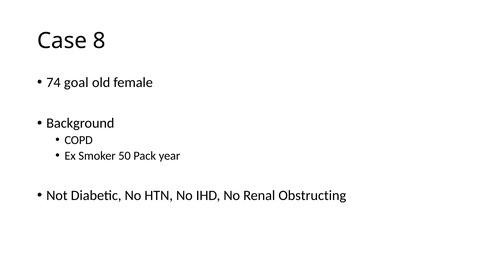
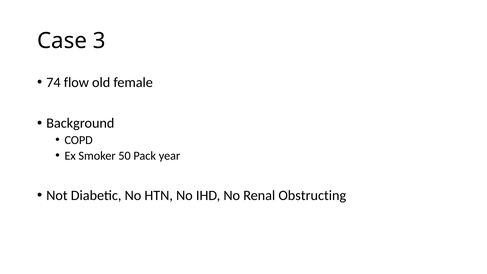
8: 8 -> 3
goal: goal -> flow
